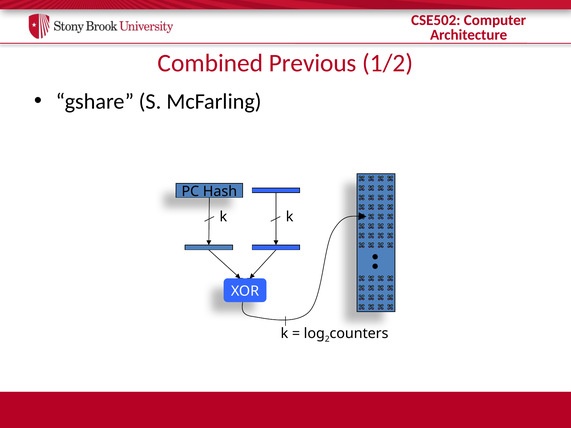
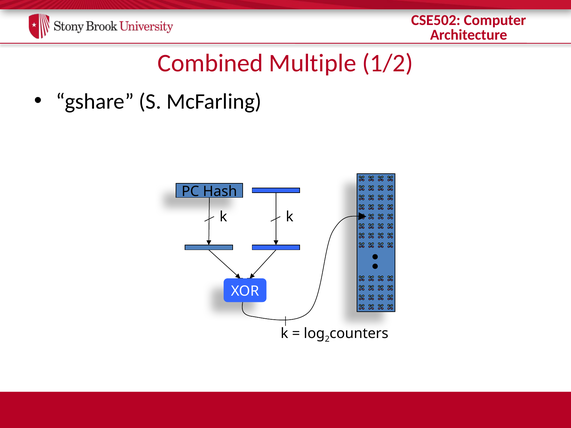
Previous: Previous -> Multiple
